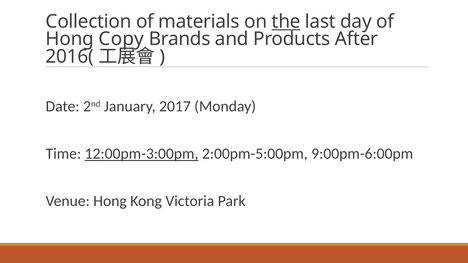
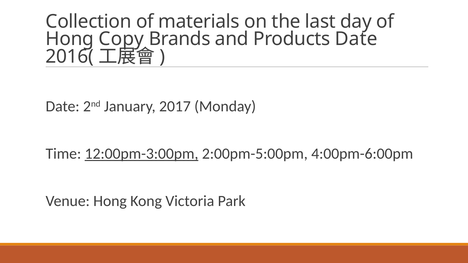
the underline: present -> none
Products After: After -> Date
9:00pm-6:00pm: 9:00pm-6:00pm -> 4:00pm-6:00pm
